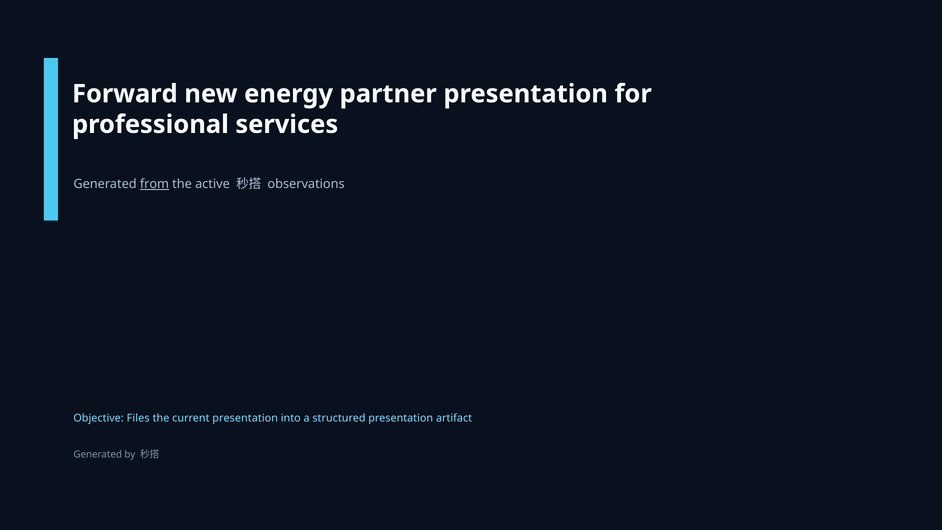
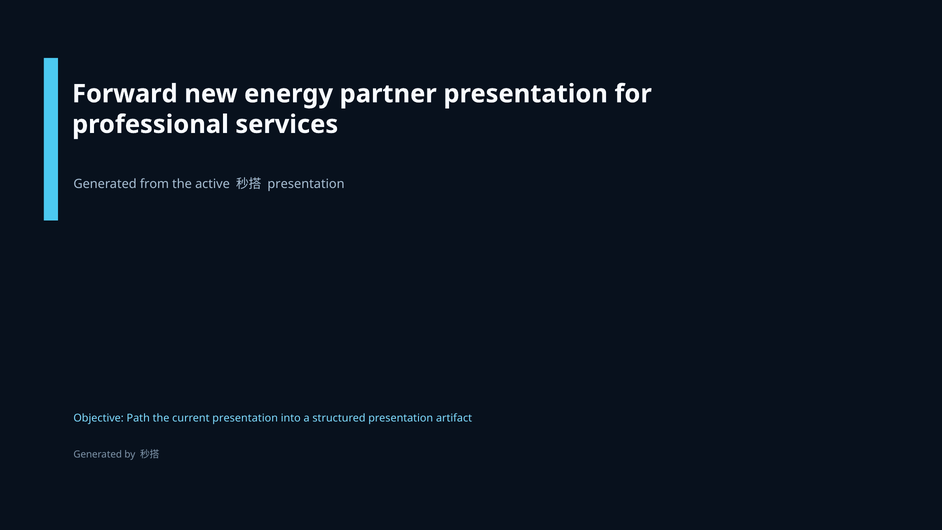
from underline: present -> none
observations at (306, 184): observations -> presentation
Files: Files -> Path
